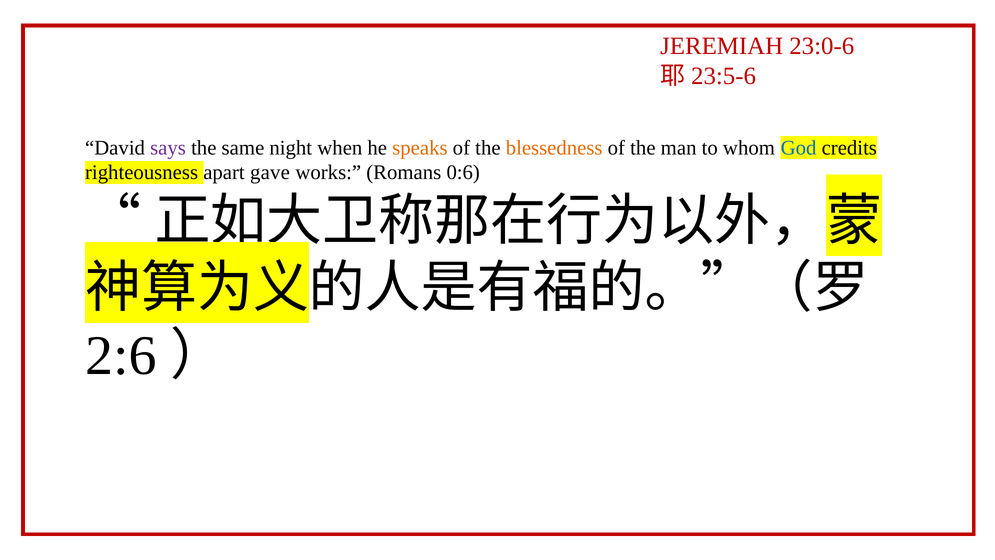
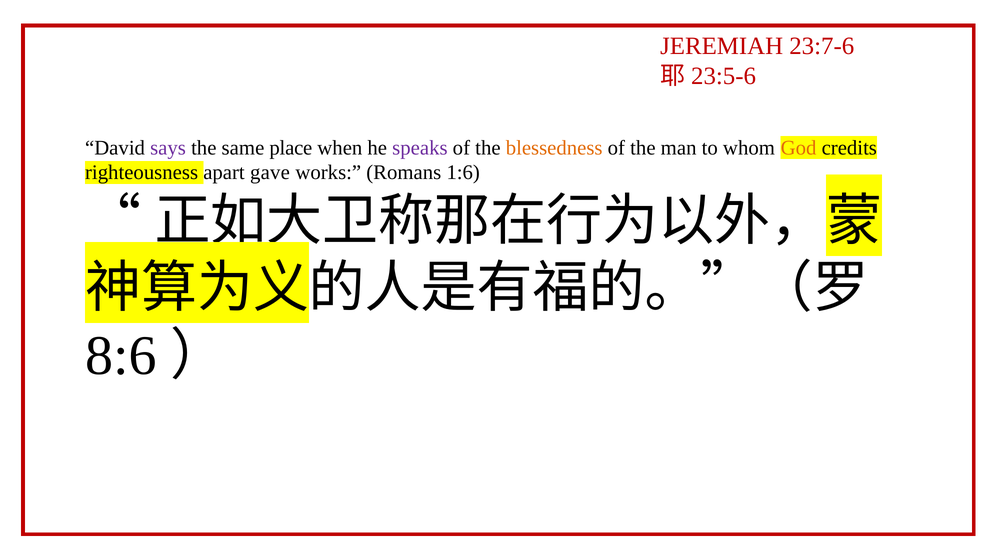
23:0-6: 23:0-6 -> 23:7-6
night: night -> place
speaks colour: orange -> purple
God colour: blue -> orange
0:6: 0:6 -> 1:6
2:6: 2:6 -> 8:6
